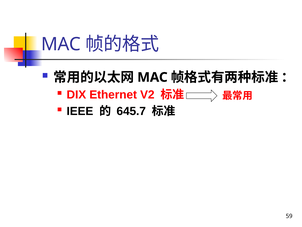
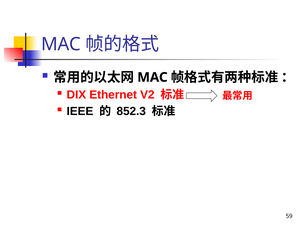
645.7: 645.7 -> 852.3
